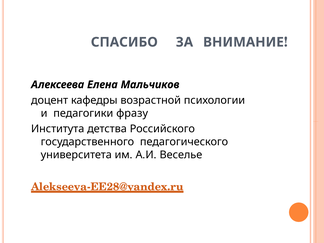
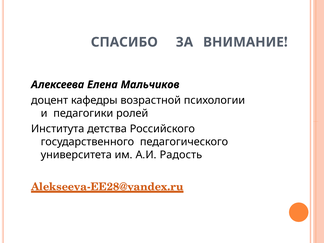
фразу: фразу -> ролей
Веселье: Веселье -> Радость
